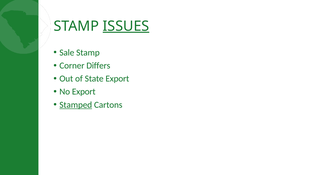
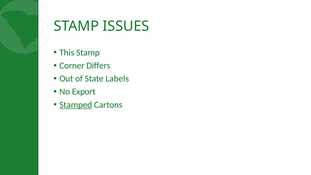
ISSUES underline: present -> none
Sale: Sale -> This
State Export: Export -> Labels
